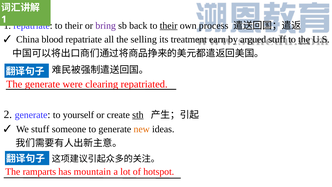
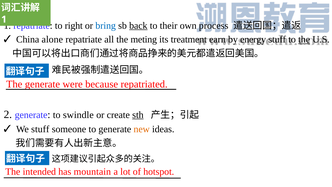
their at (74, 26): their -> right
bring colour: purple -> blue
back underline: none -> present
their at (169, 26) underline: present -> none
blood: blood -> alone
selling: selling -> meting
argued: argued -> energy
clearing: clearing -> because
yourself: yourself -> swindle
ramparts: ramparts -> intended
